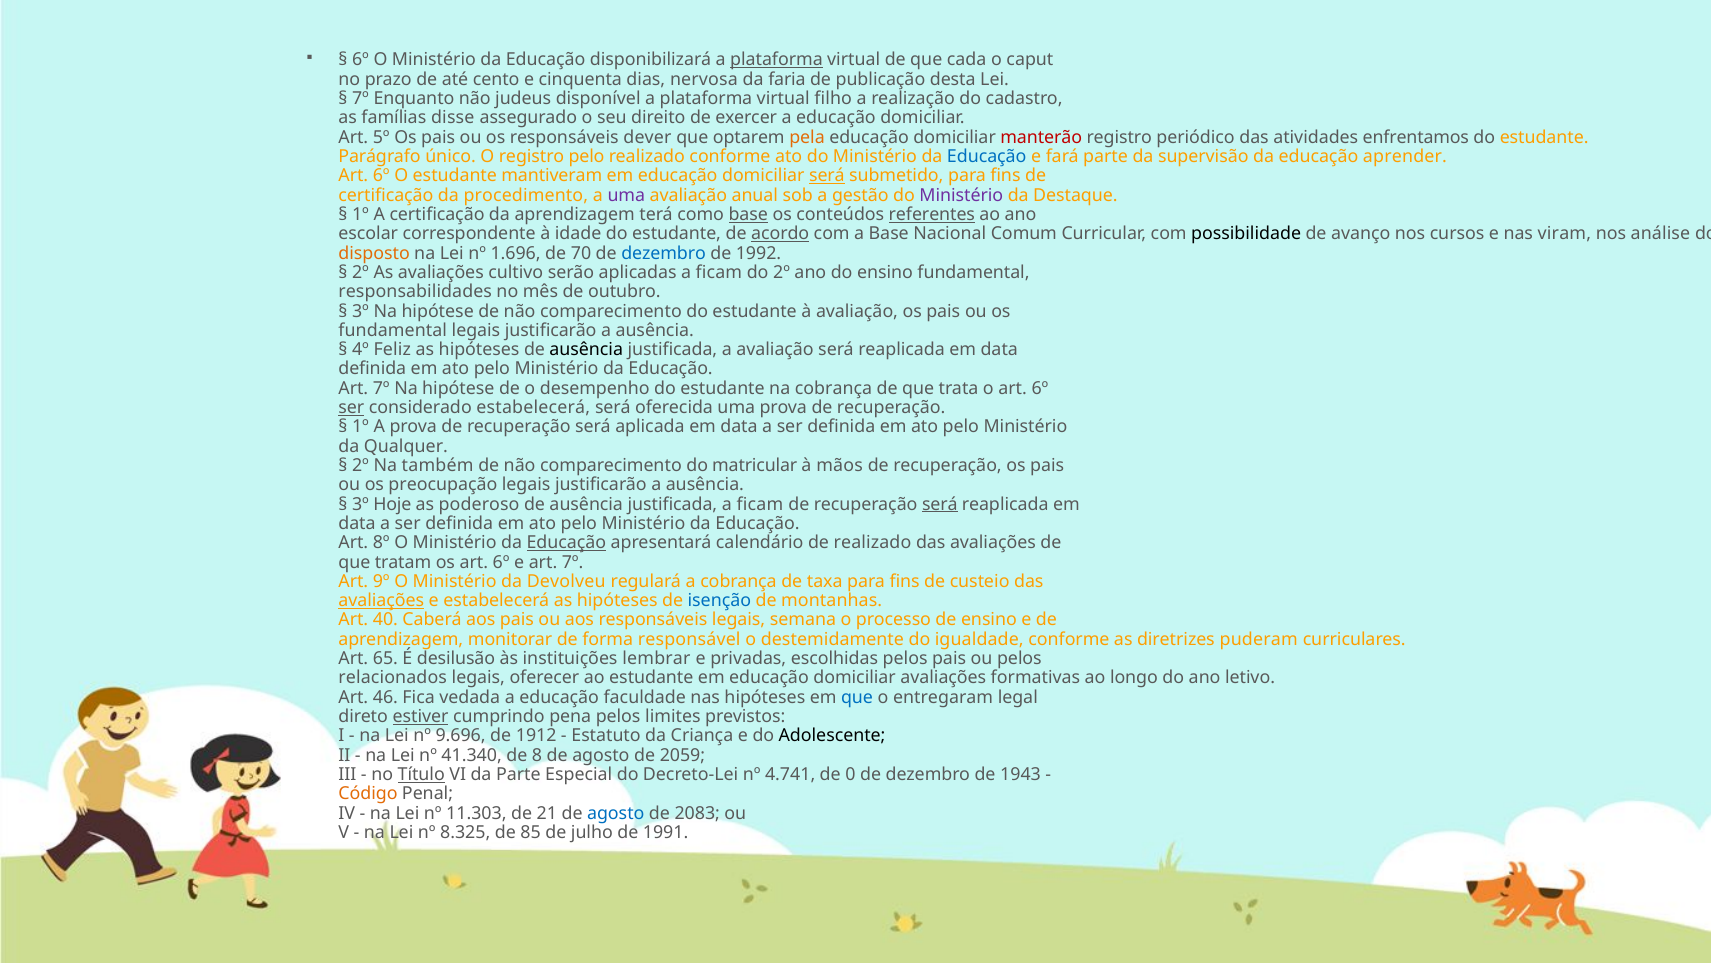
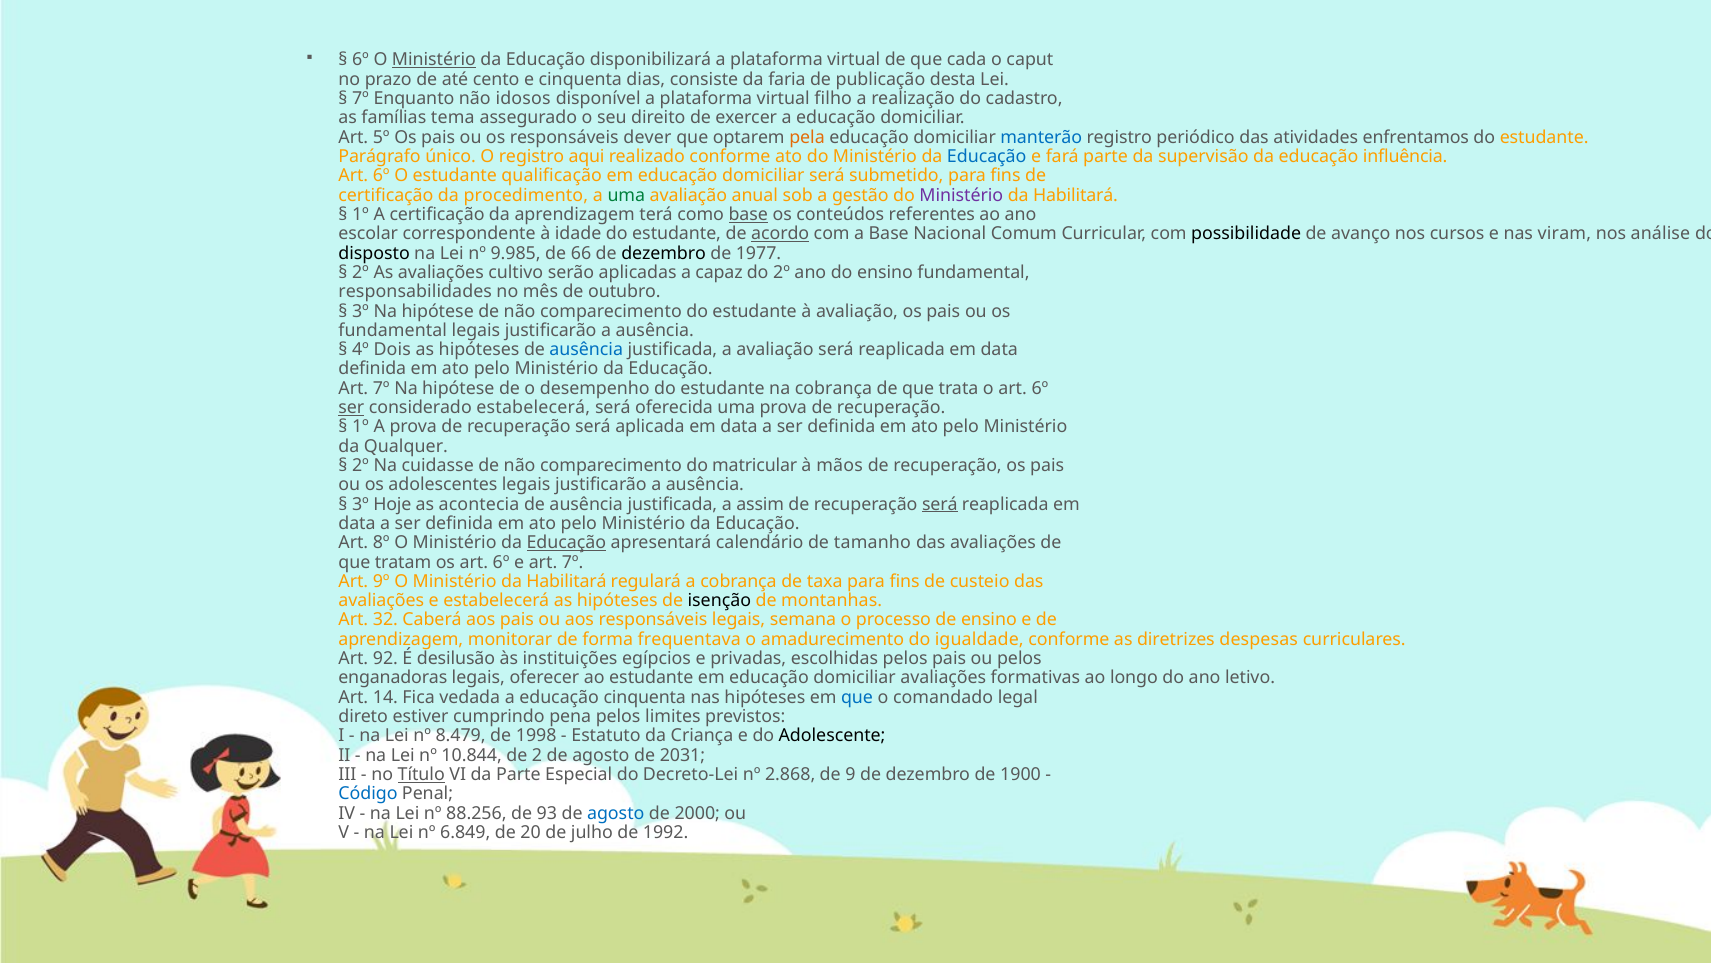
Ministério at (434, 60) underline: none -> present
plataforma at (776, 60) underline: present -> none
nervosa: nervosa -> consiste
judeus: judeus -> idosos
disse: disse -> tema
manterão colour: red -> blue
registro pelo: pelo -> aqui
aprender: aprender -> influência
mantiveram: mantiveram -> qualificação
será at (827, 176) underline: present -> none
uma at (626, 195) colour: purple -> green
Destaque at (1075, 195): Destaque -> Habilitará
referentes underline: present -> none
disposto colour: orange -> black
1.696: 1.696 -> 9.985
70: 70 -> 66
dezembro at (664, 253) colour: blue -> black
1992: 1992 -> 1977
aplicadas a ficam: ficam -> capaz
Feliz: Feliz -> Dois
ausência at (586, 350) colour: black -> blue
também: também -> cuidasse
preocupação: preocupação -> adolescentes
poderoso: poderoso -> acontecia
justificada a ficam: ficam -> assim
de realizado: realizado -> tamanho
O Ministério da Devolveu: Devolveu -> Habilitará
avaliações at (381, 600) underline: present -> none
isenção colour: blue -> black
40: 40 -> 32
responsável: responsável -> frequentava
destemidamente: destemidamente -> amadurecimento
puderam: puderam -> despesas
65: 65 -> 92
lembrar: lembrar -> egípcios
relacionados: relacionados -> enganadoras
46: 46 -> 14
educação faculdade: faculdade -> cinquenta
entregaram: entregaram -> comandado
estiver underline: present -> none
9.696: 9.696 -> 8.479
1912: 1912 -> 1998
41.340: 41.340 -> 10.844
8: 8 -> 2
2059: 2059 -> 2031
4.741: 4.741 -> 2.868
0: 0 -> 9
1943: 1943 -> 1900
Código colour: orange -> blue
11.303: 11.303 -> 88.256
21: 21 -> 93
2083: 2083 -> 2000
8.325: 8.325 -> 6.849
85: 85 -> 20
1991: 1991 -> 1992
